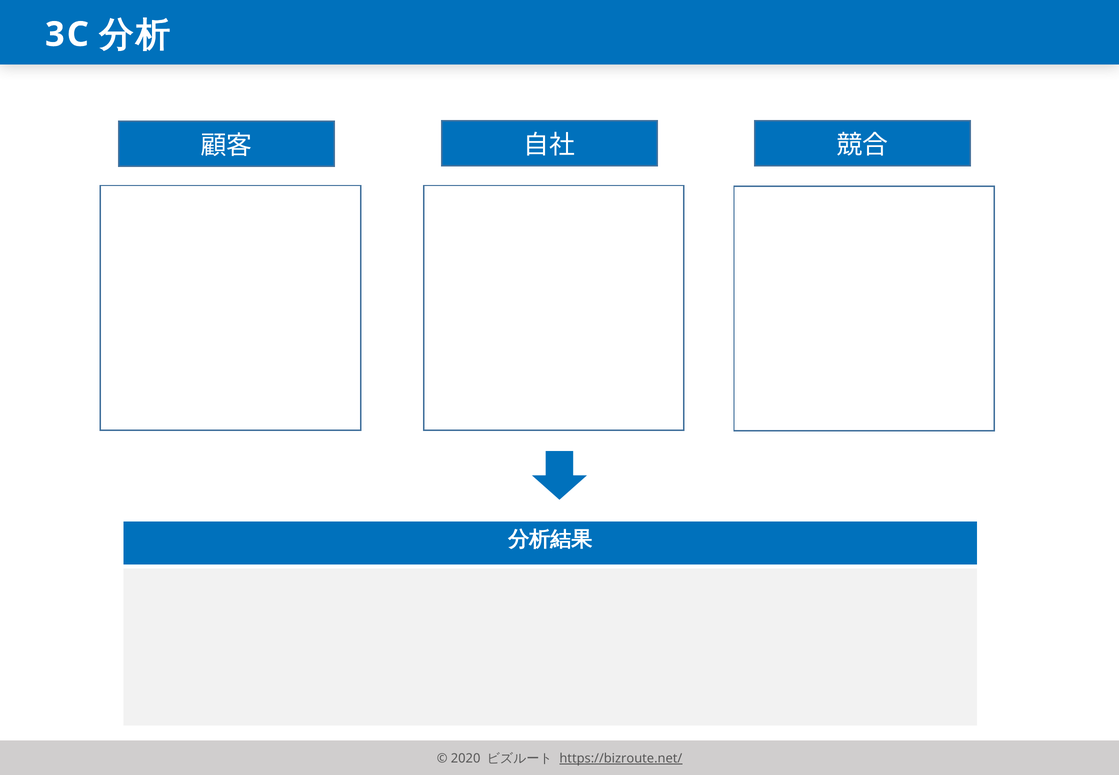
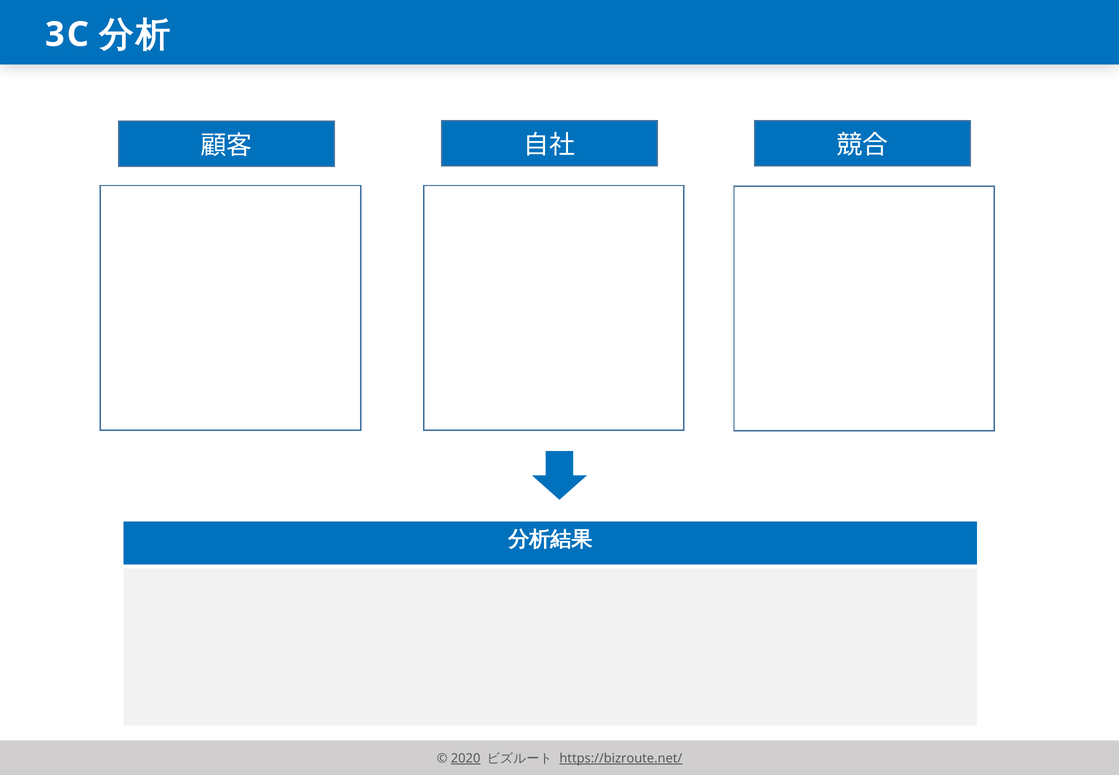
2020 underline: none -> present
